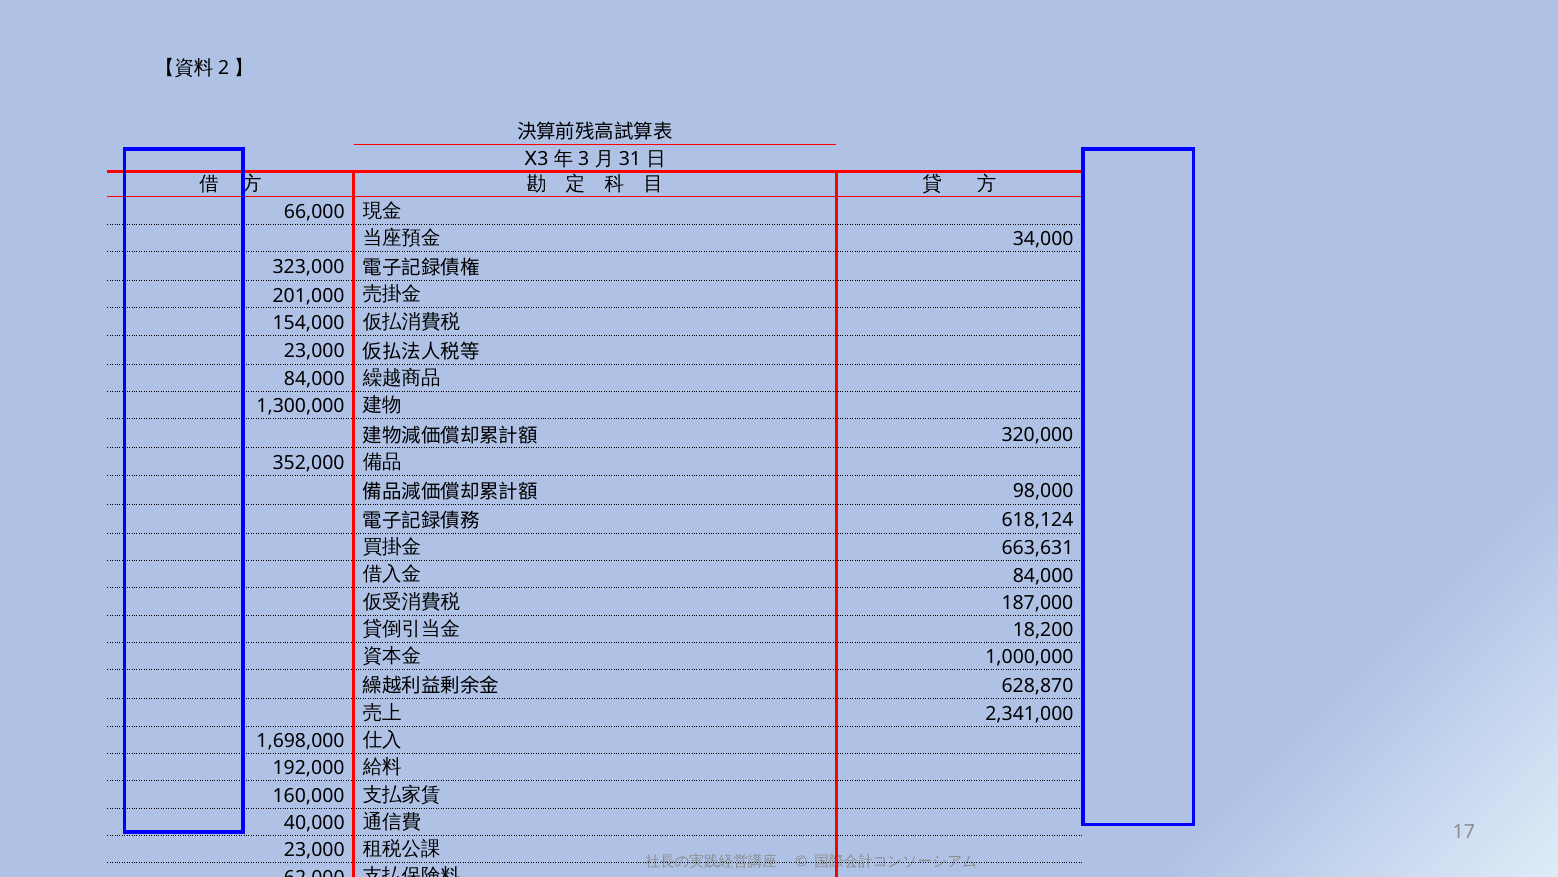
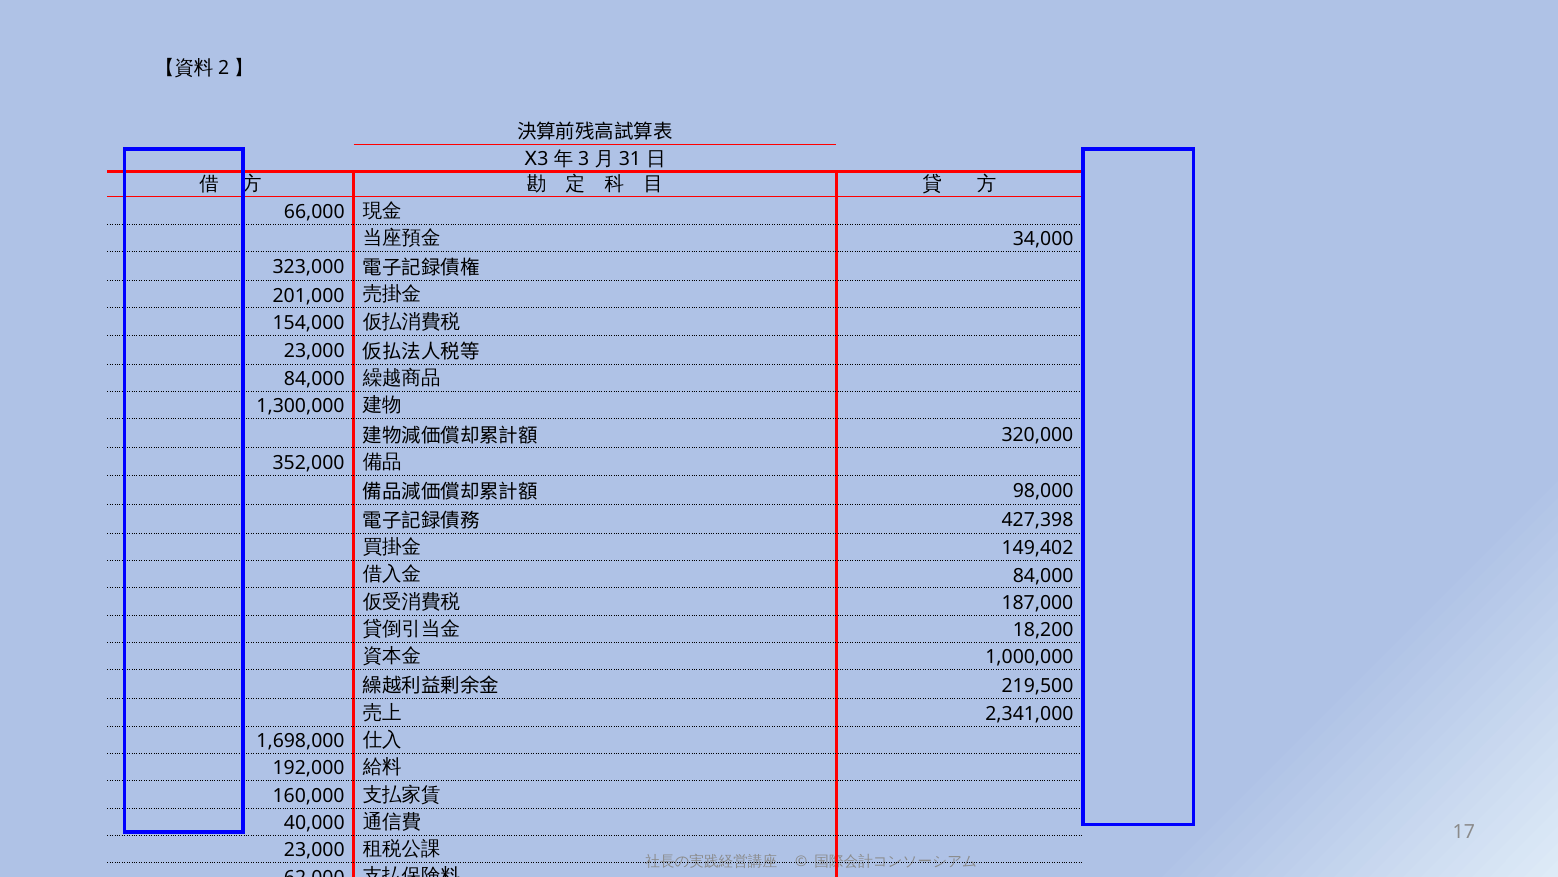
618,124: 618,124 -> 427,398
663,631: 663,631 -> 149,402
628,870: 628,870 -> 219,500
